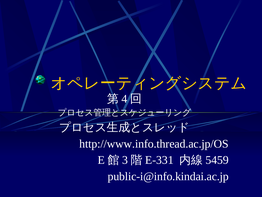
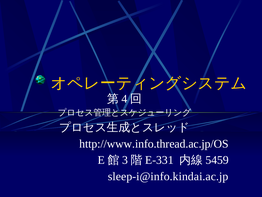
public-i@info.kindai.ac.jp: public-i@info.kindai.ac.jp -> sleep-i@info.kindai.ac.jp
